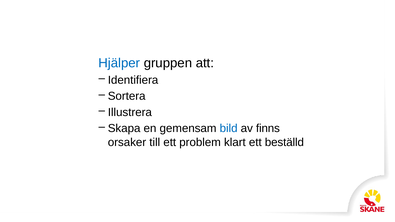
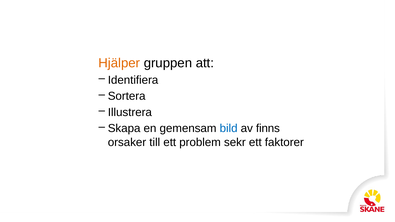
Hjälper colour: blue -> orange
klart: klart -> sekr
beställd: beställd -> faktorer
